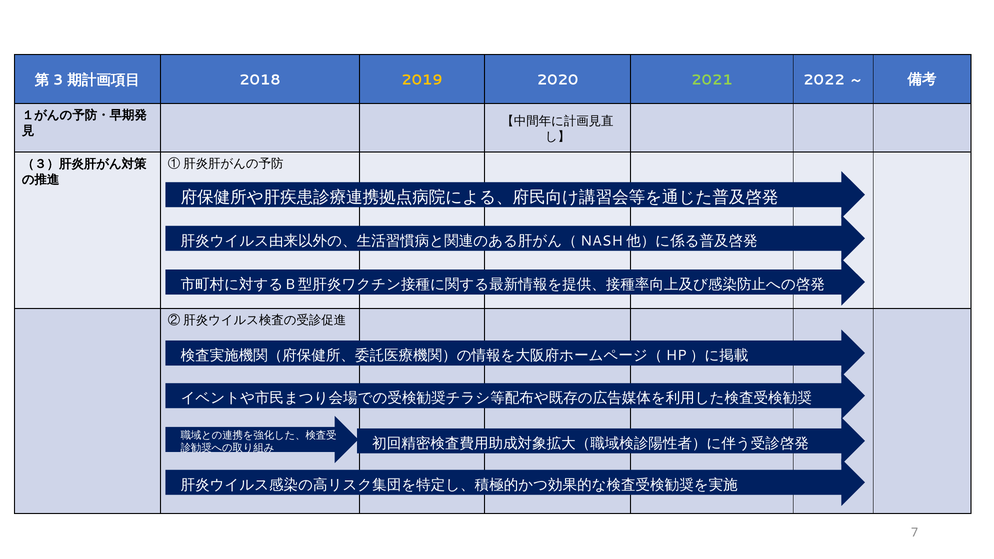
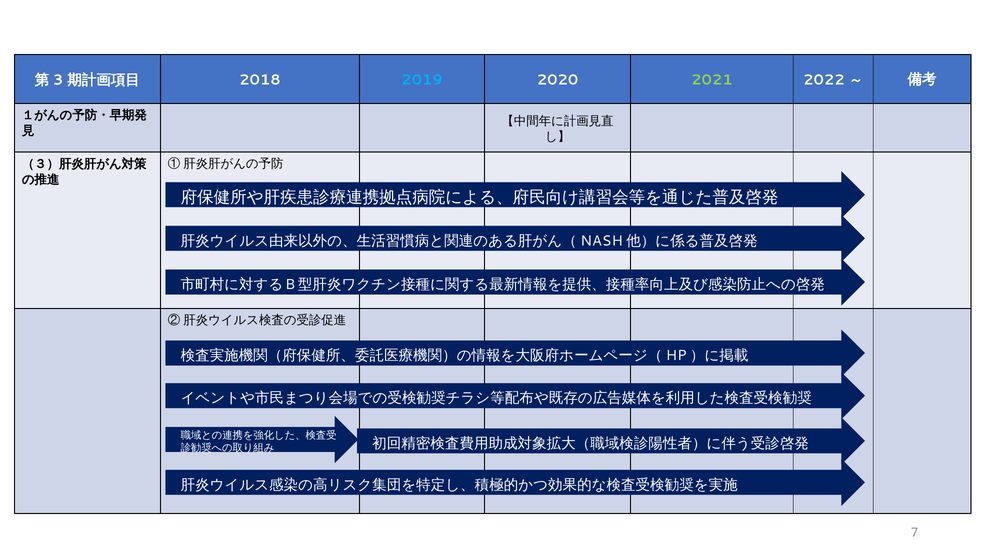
2019 colour: yellow -> light blue
